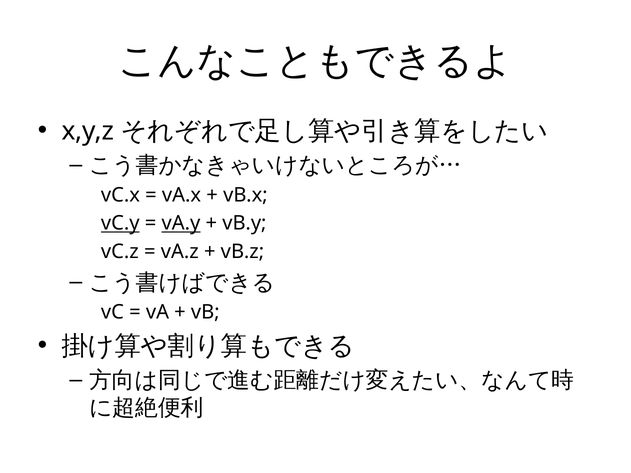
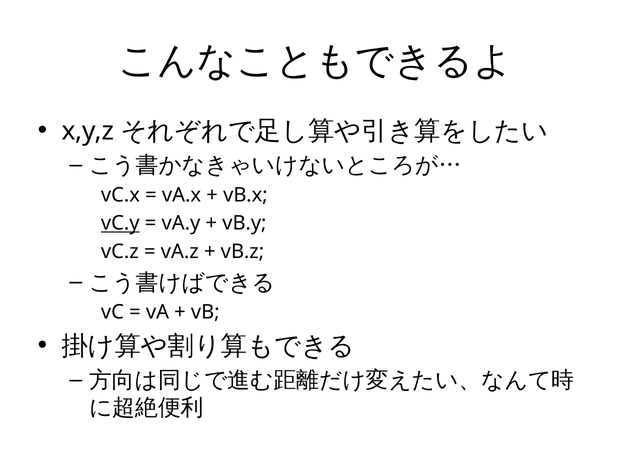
vA.y underline: present -> none
